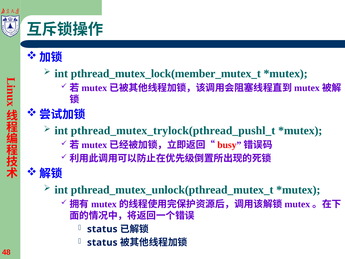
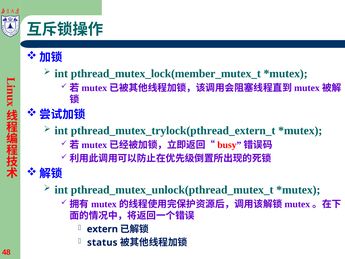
pthread_mutex_trylock(pthread_pushl_t: pthread_mutex_trylock(pthread_pushl_t -> pthread_mutex_trylock(pthread_extern_t
status at (102, 229): status -> extern
